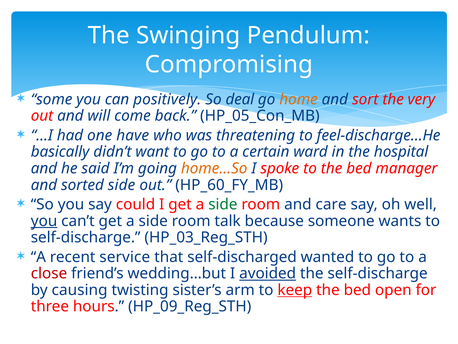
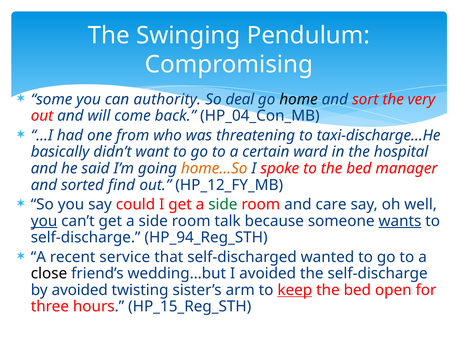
positively: positively -> authority
home colour: orange -> black
HP_05_Con_MB: HP_05_Con_MB -> HP_04_Con_MB
have: have -> from
feel-discharge…He: feel-discharge…He -> taxi-discharge…He
sorted side: side -> find
HP_60_FY_MB: HP_60_FY_MB -> HP_12_FY_MB
wants underline: none -> present
HP_03_Reg_STH: HP_03_Reg_STH -> HP_94_Reg_STH
close colour: red -> black
avoided at (268, 273) underline: present -> none
by causing: causing -> avoided
HP_09_Reg_STH: HP_09_Reg_STH -> HP_15_Reg_STH
